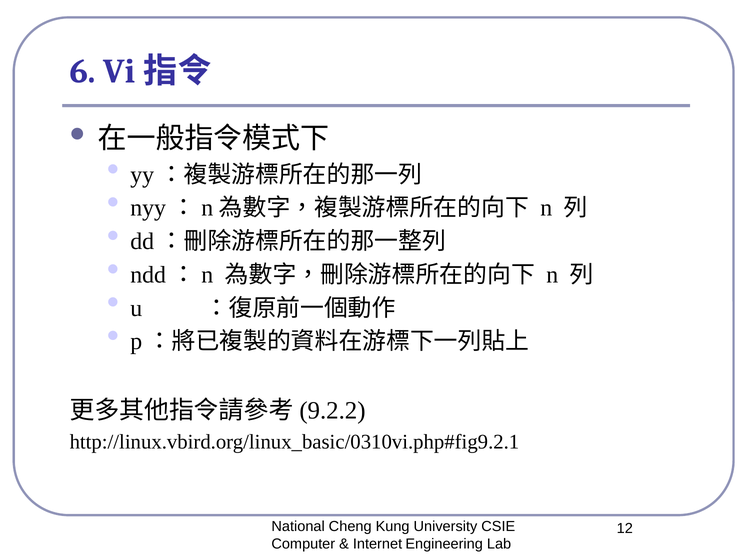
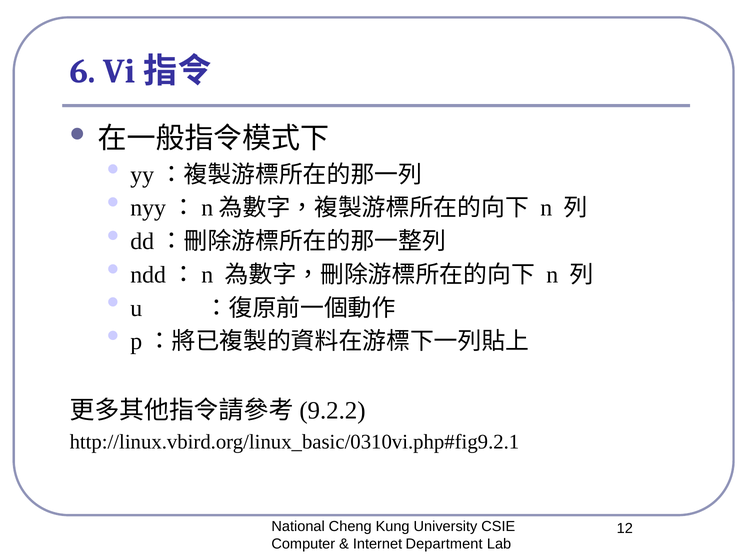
Engineering: Engineering -> Department
